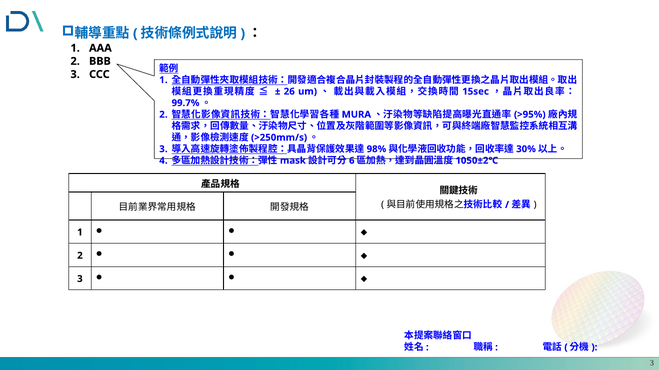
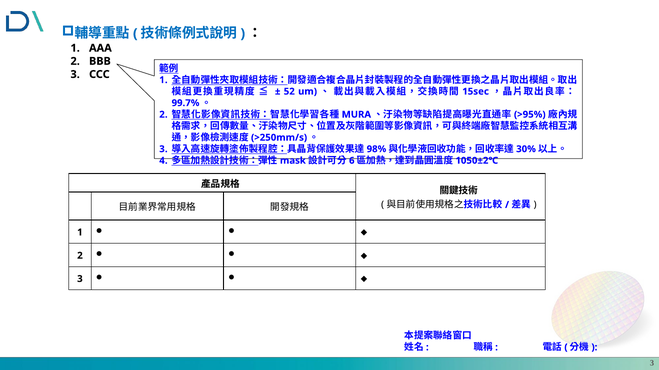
26: 26 -> 52
